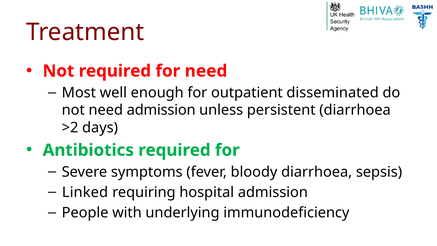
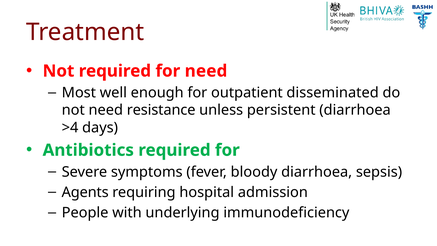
need admission: admission -> resistance
>2: >2 -> >4
Linked: Linked -> Agents
